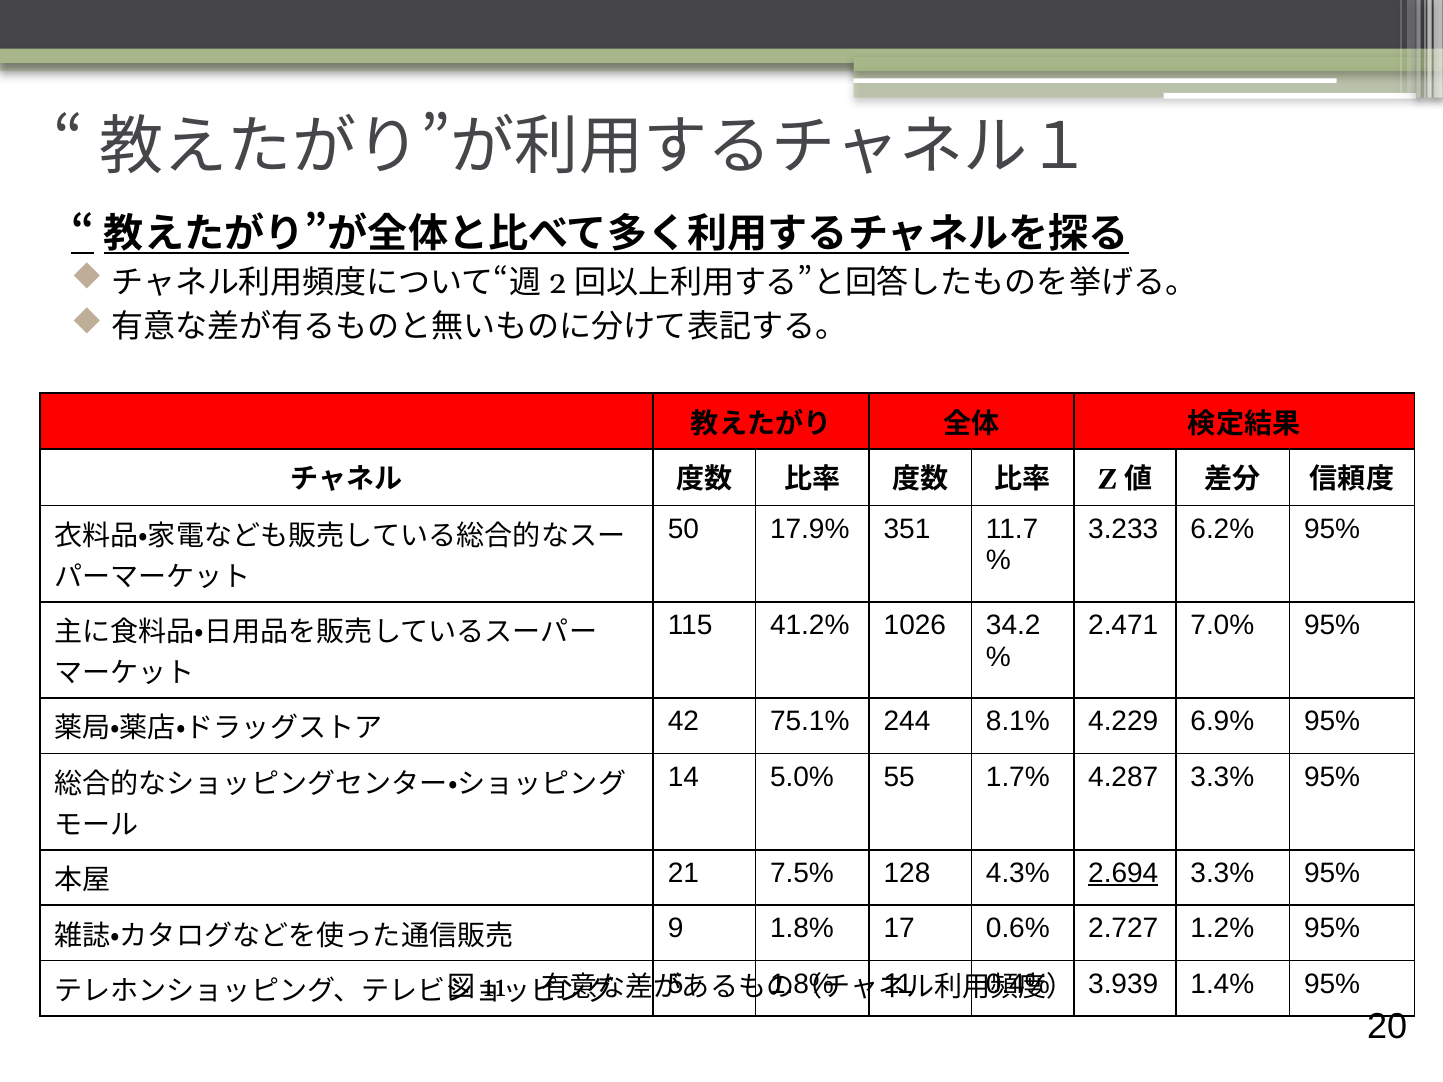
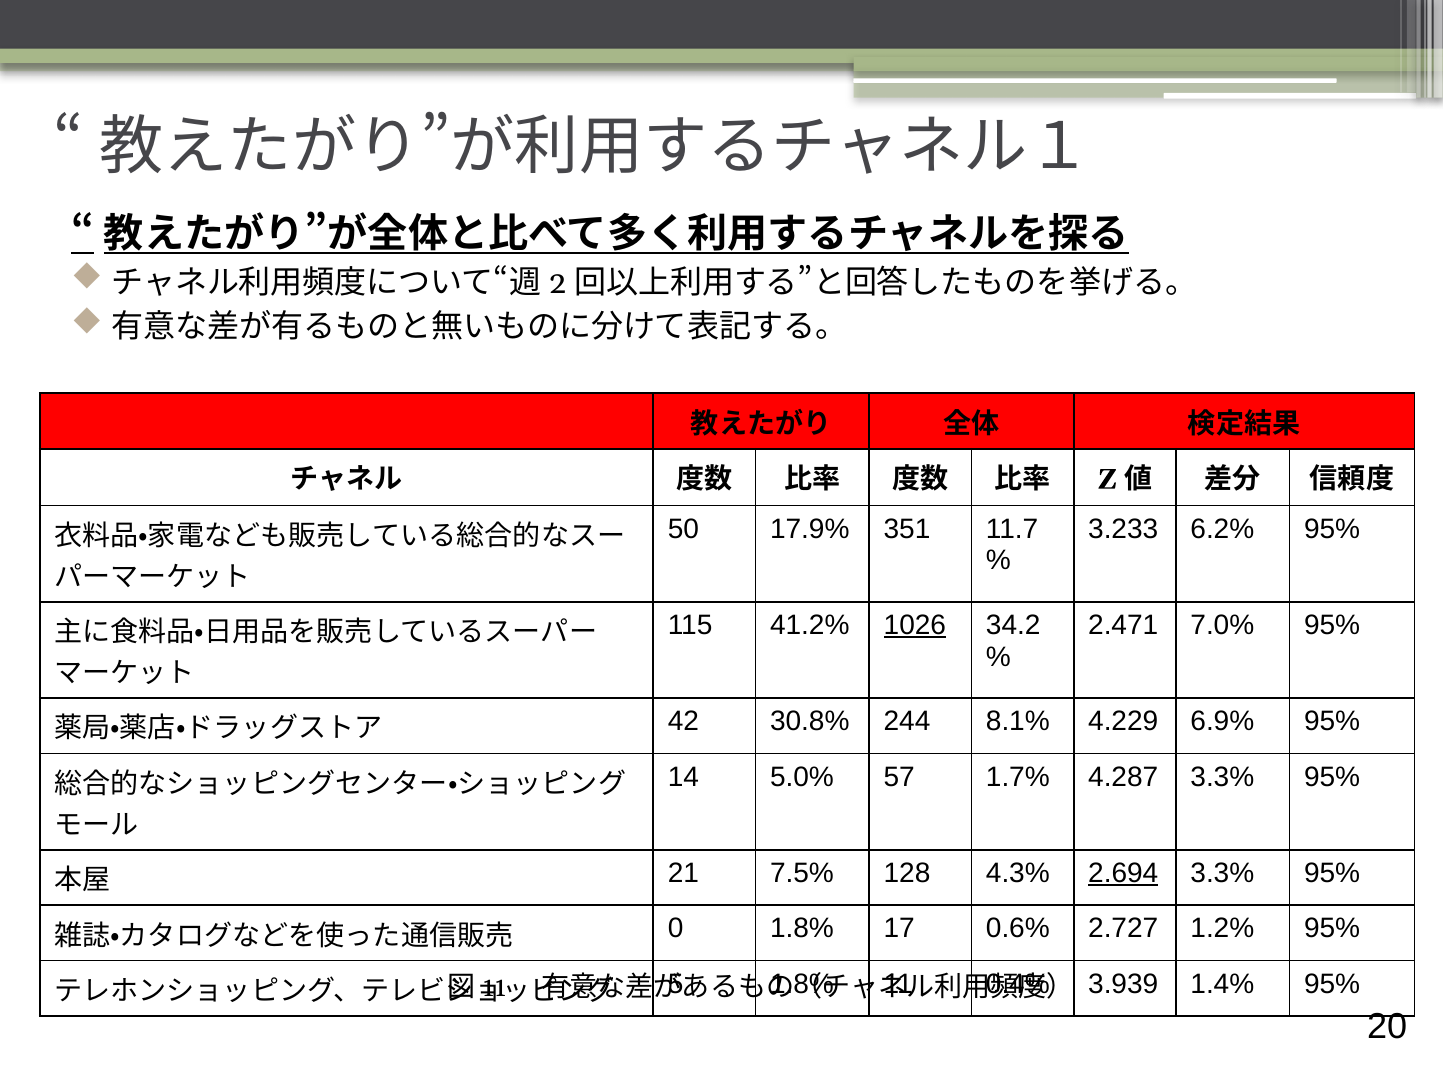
1026 underline: none -> present
75.1%: 75.1% -> 30.8%
55: 55 -> 57
9: 9 -> 0
